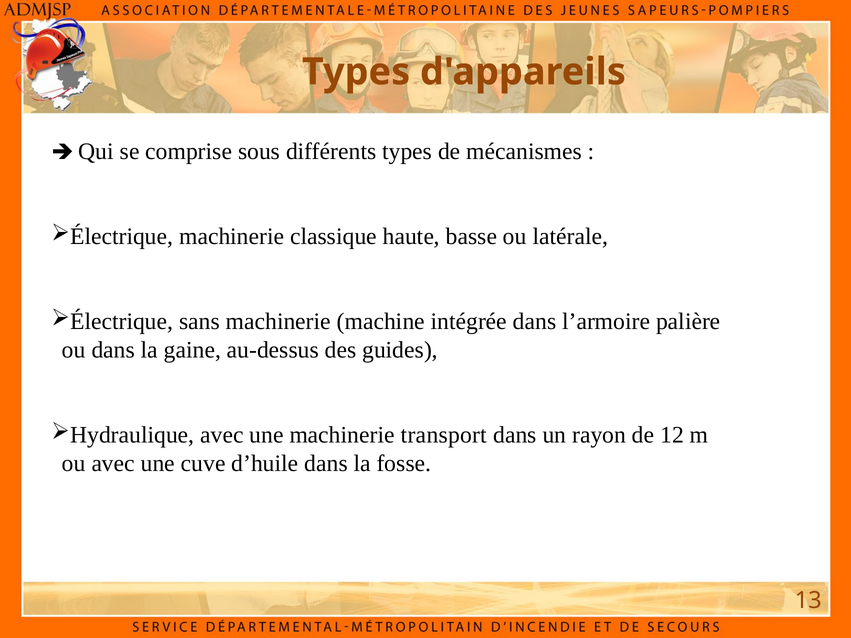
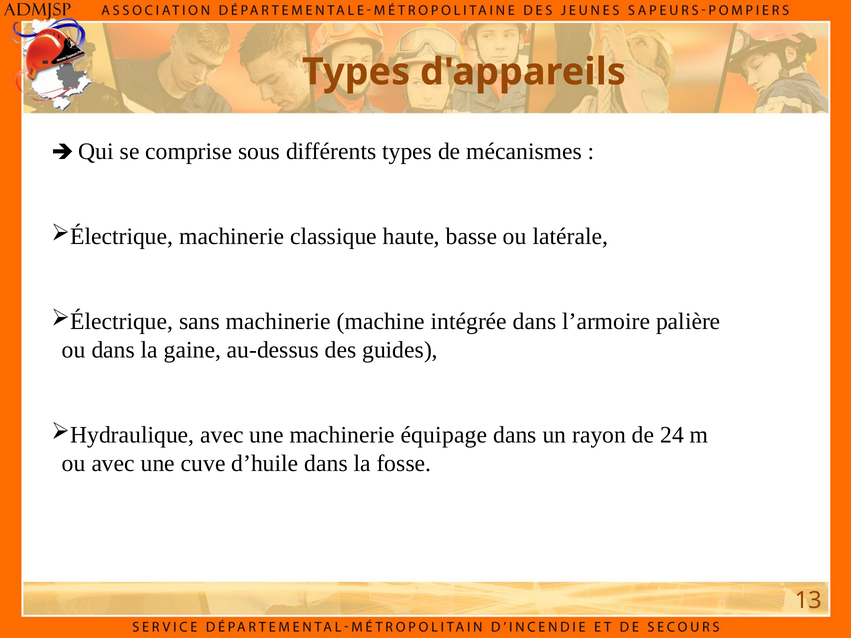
transport: transport -> équipage
12: 12 -> 24
